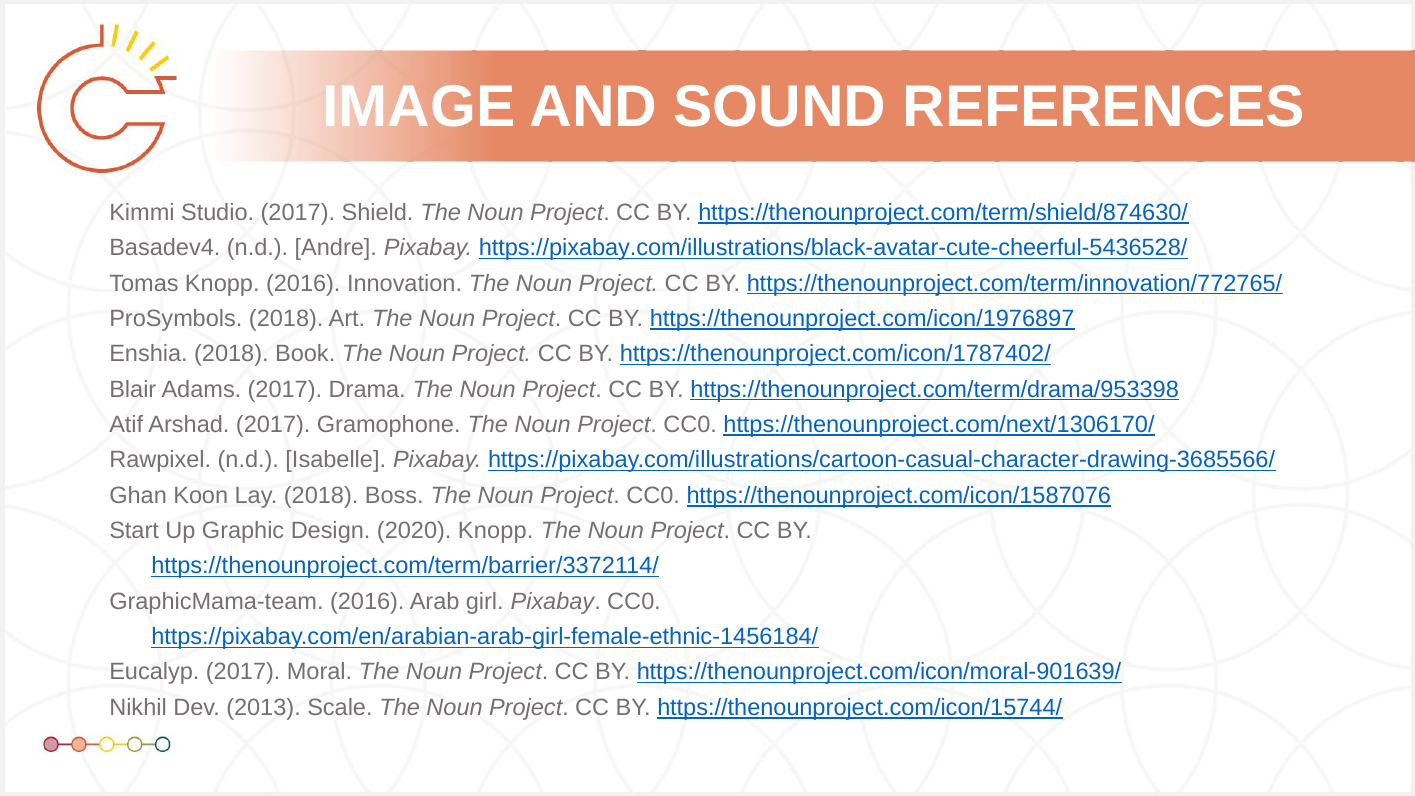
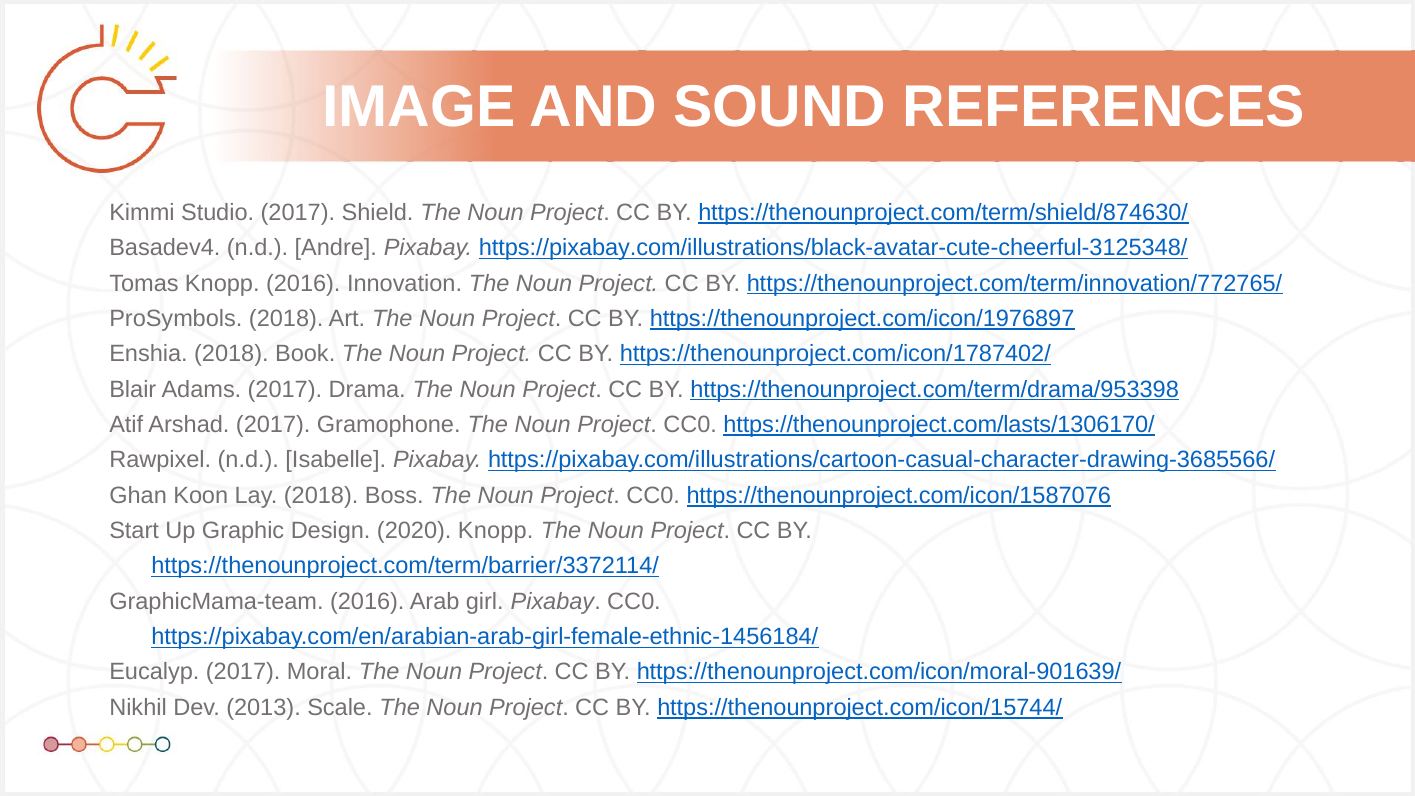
https://pixabay.com/illustrations/black-avatar-cute-cheerful-5436528/: https://pixabay.com/illustrations/black-avatar-cute-cheerful-5436528/ -> https://pixabay.com/illustrations/black-avatar-cute-cheerful-3125348/
https://thenounproject.com/next/1306170/: https://thenounproject.com/next/1306170/ -> https://thenounproject.com/lasts/1306170/
